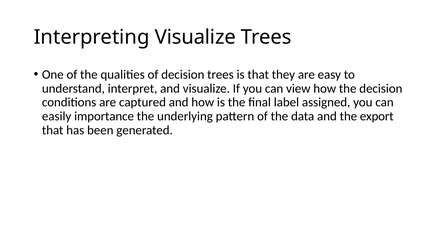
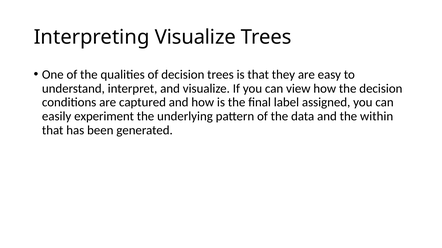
importance: importance -> experiment
export: export -> within
